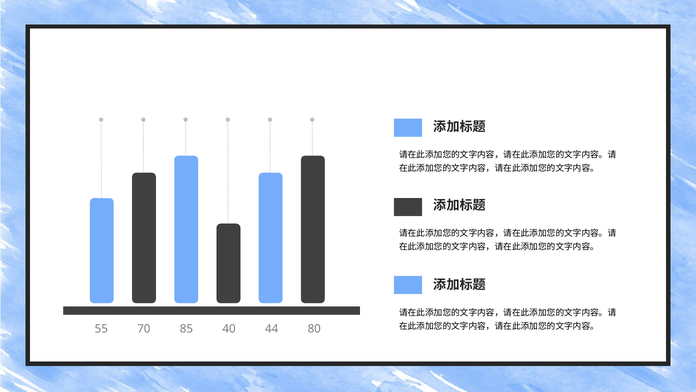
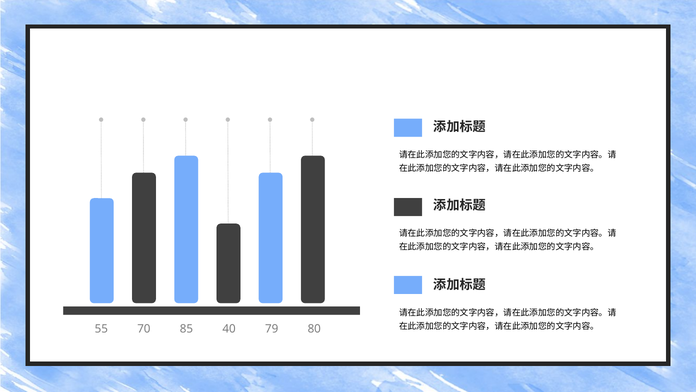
44: 44 -> 79
